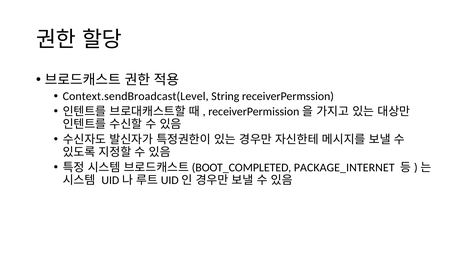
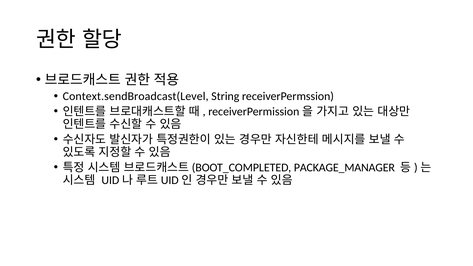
PACKAGE_INTERNET: PACKAGE_INTERNET -> PACKAGE_MANAGER
